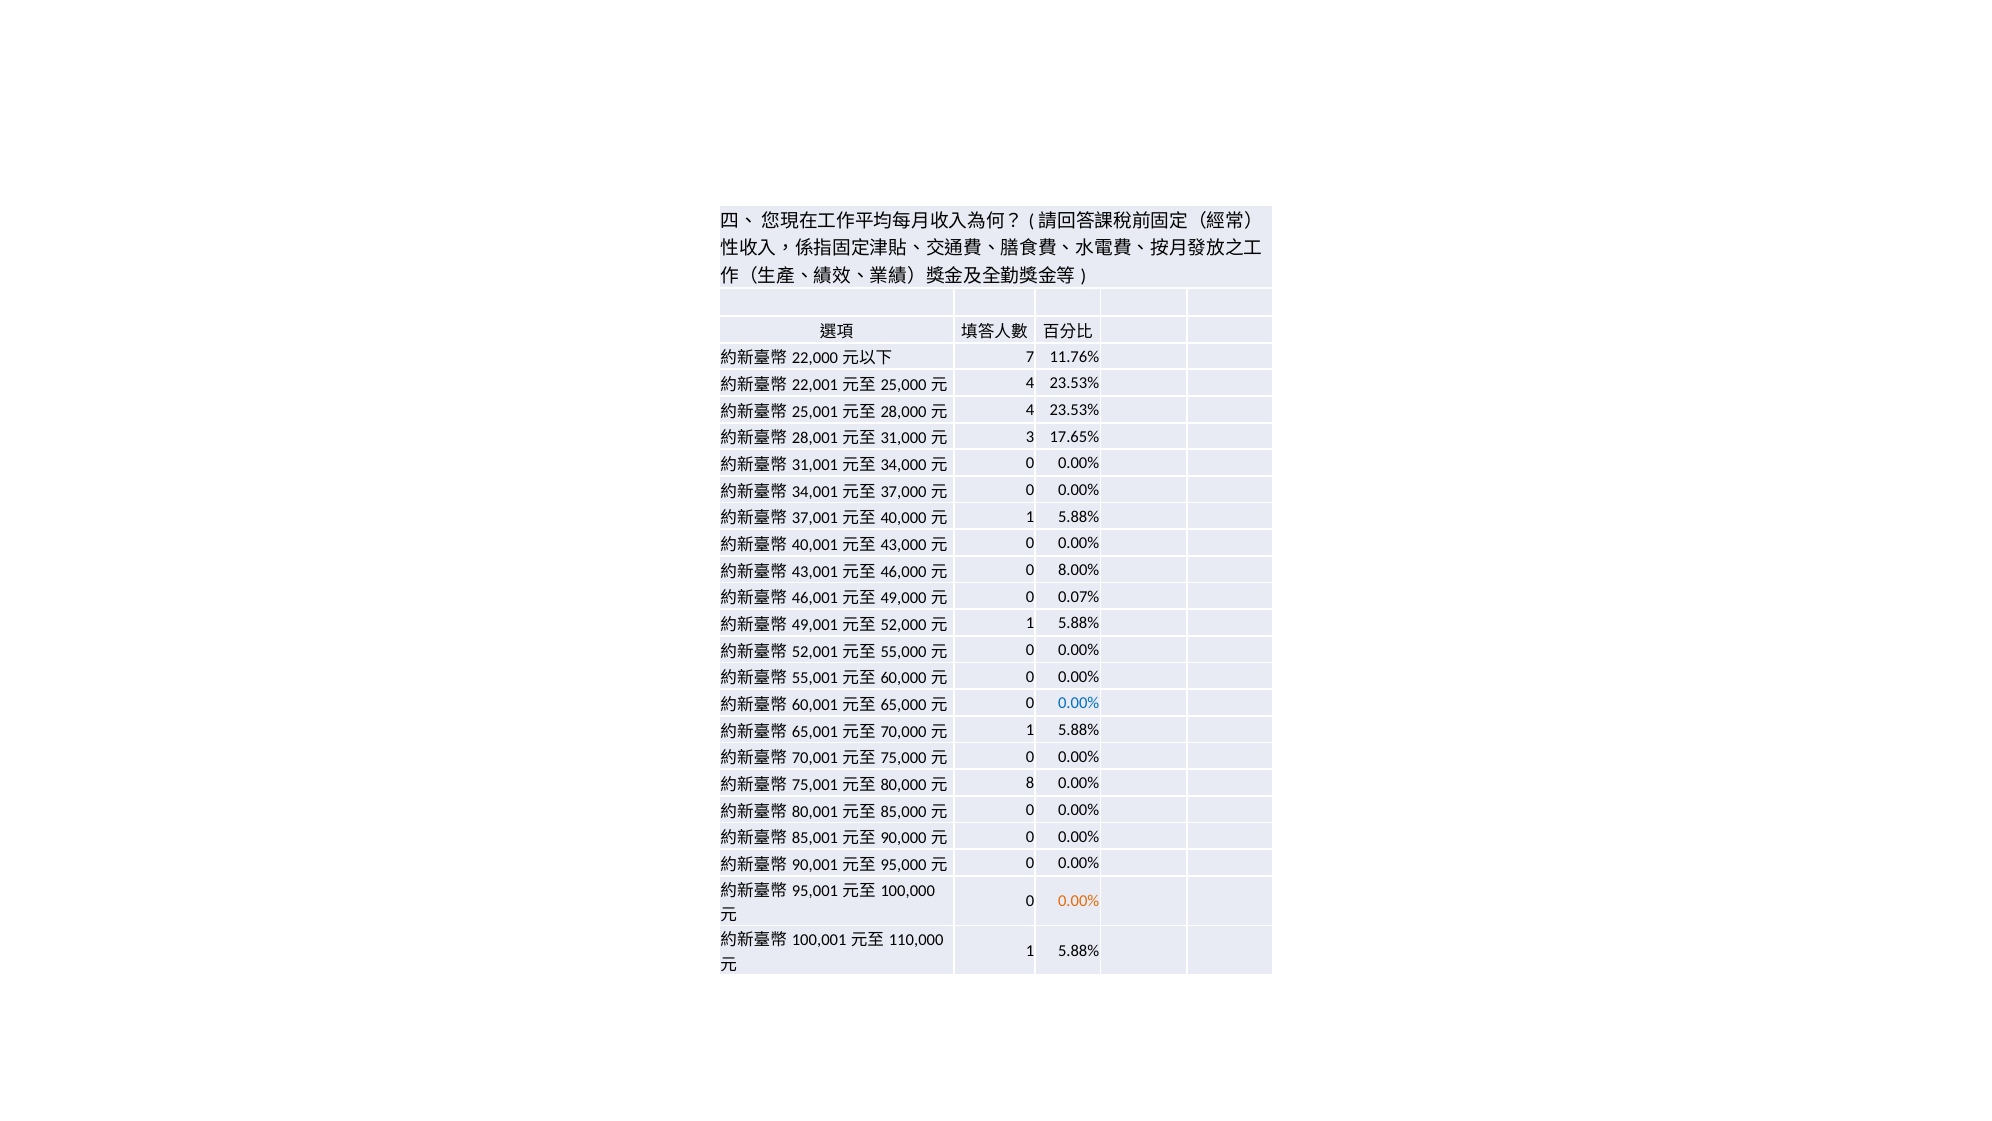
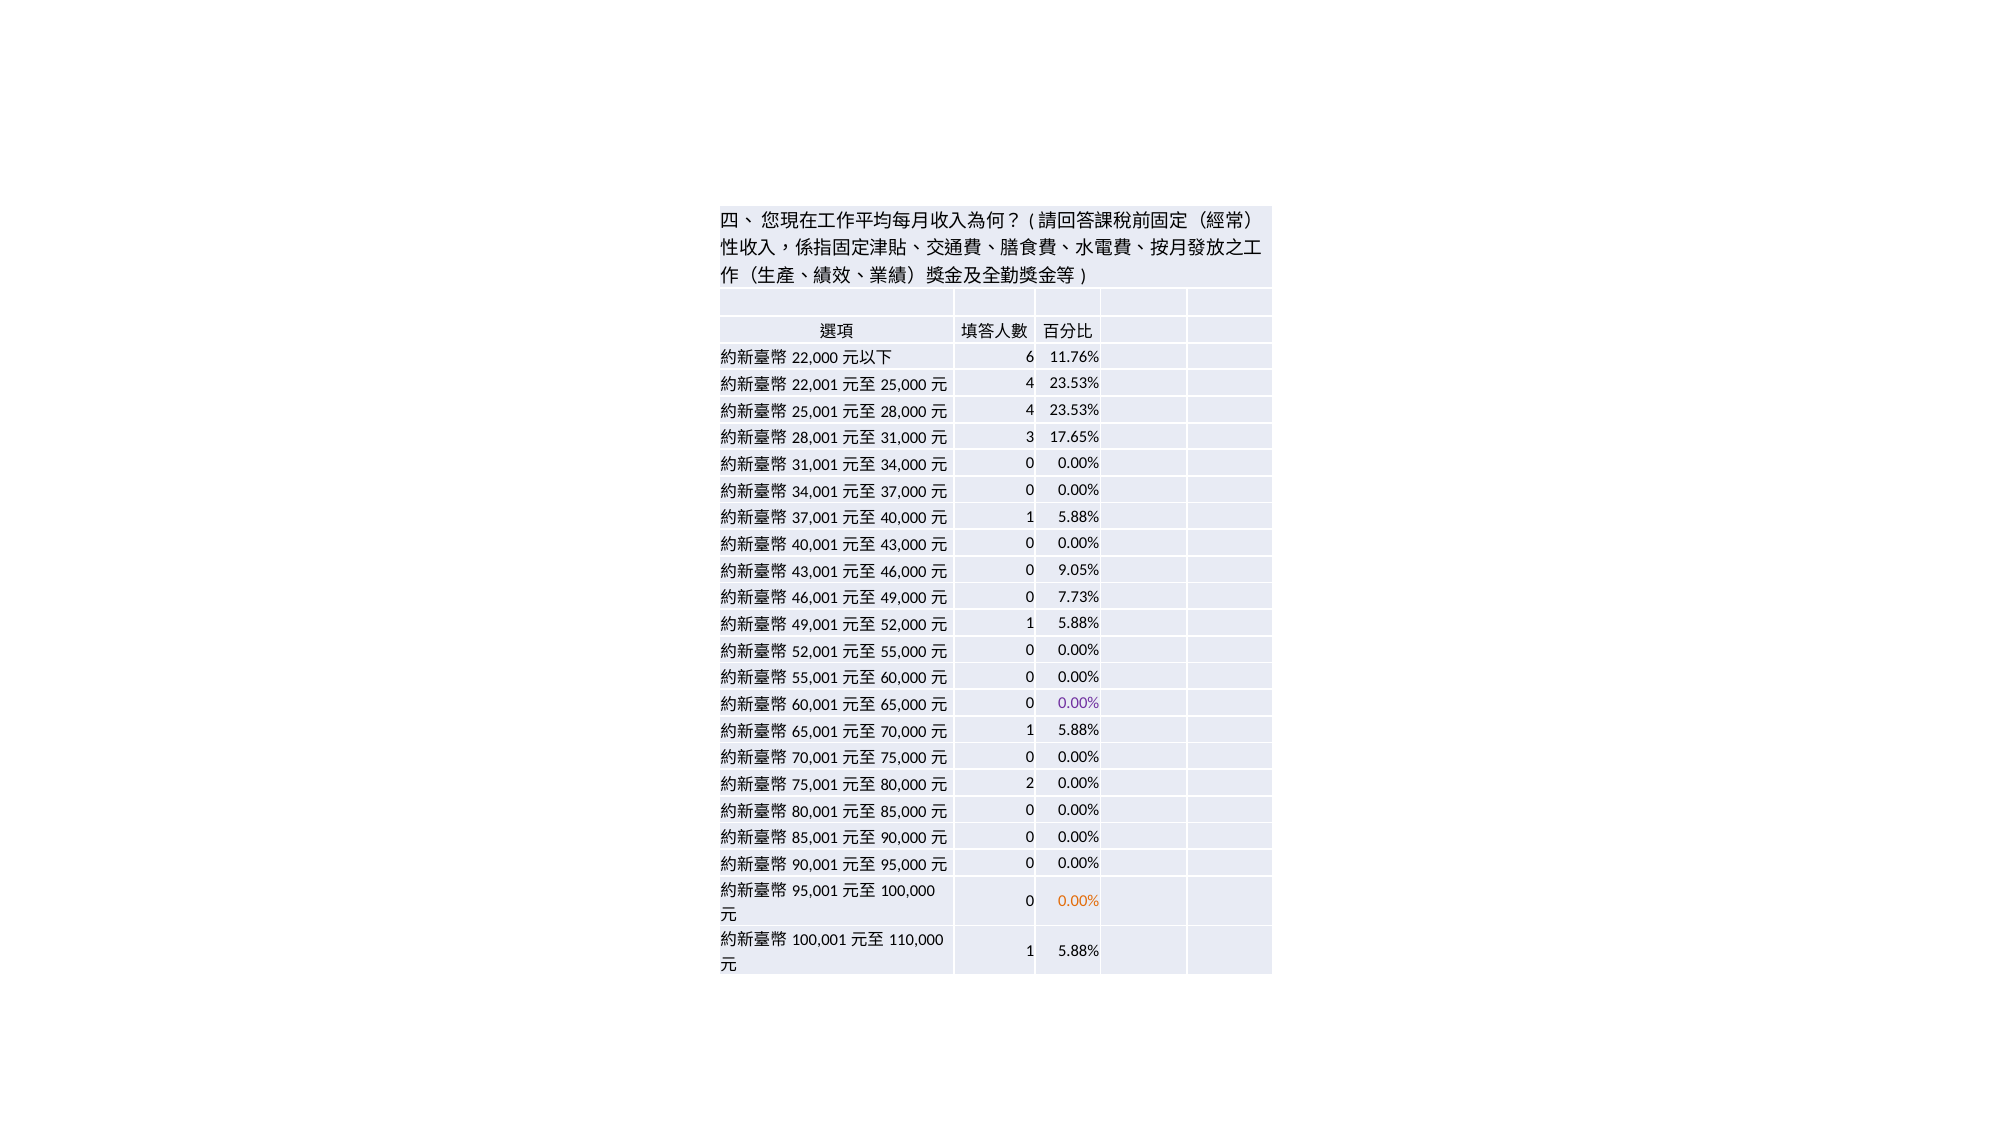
7: 7 -> 6
8.00%: 8.00% -> 9.05%
0.07%: 0.07% -> 7.73%
0.00% at (1079, 703) colour: blue -> purple
8: 8 -> 2
